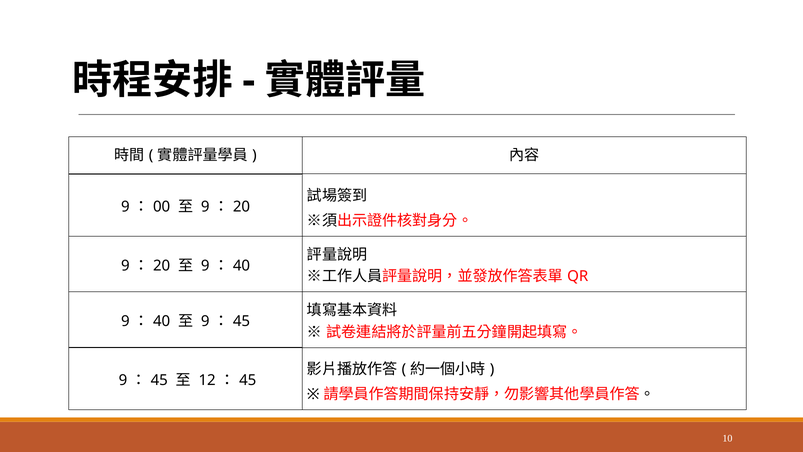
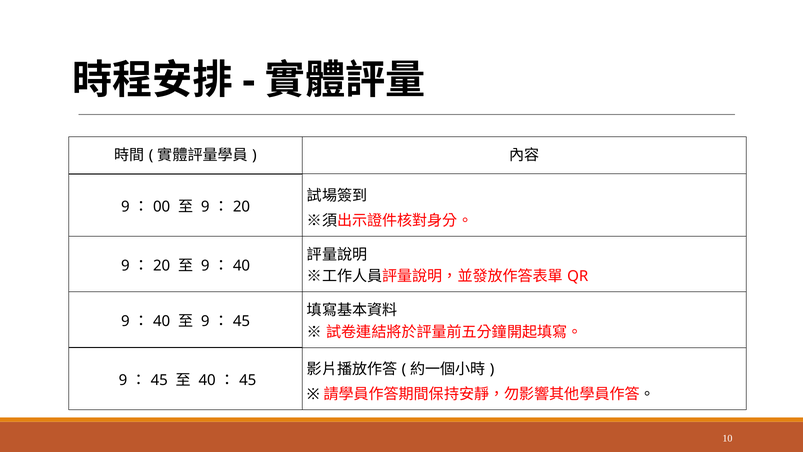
12 at (207, 380): 12 -> 40
